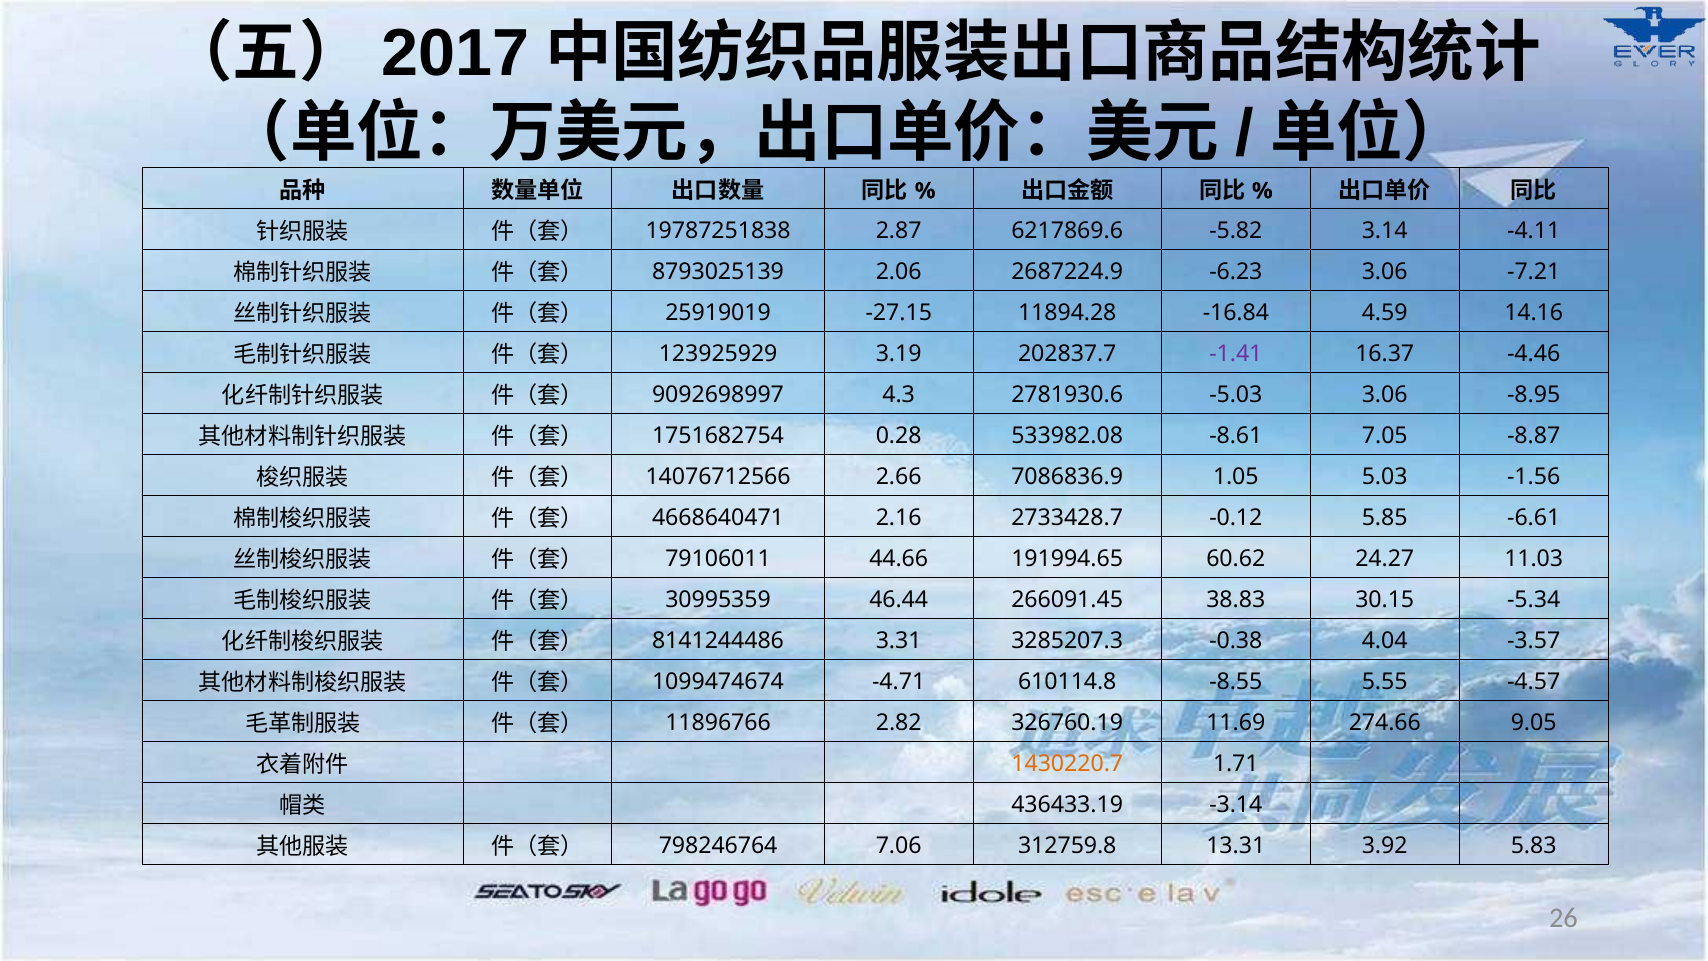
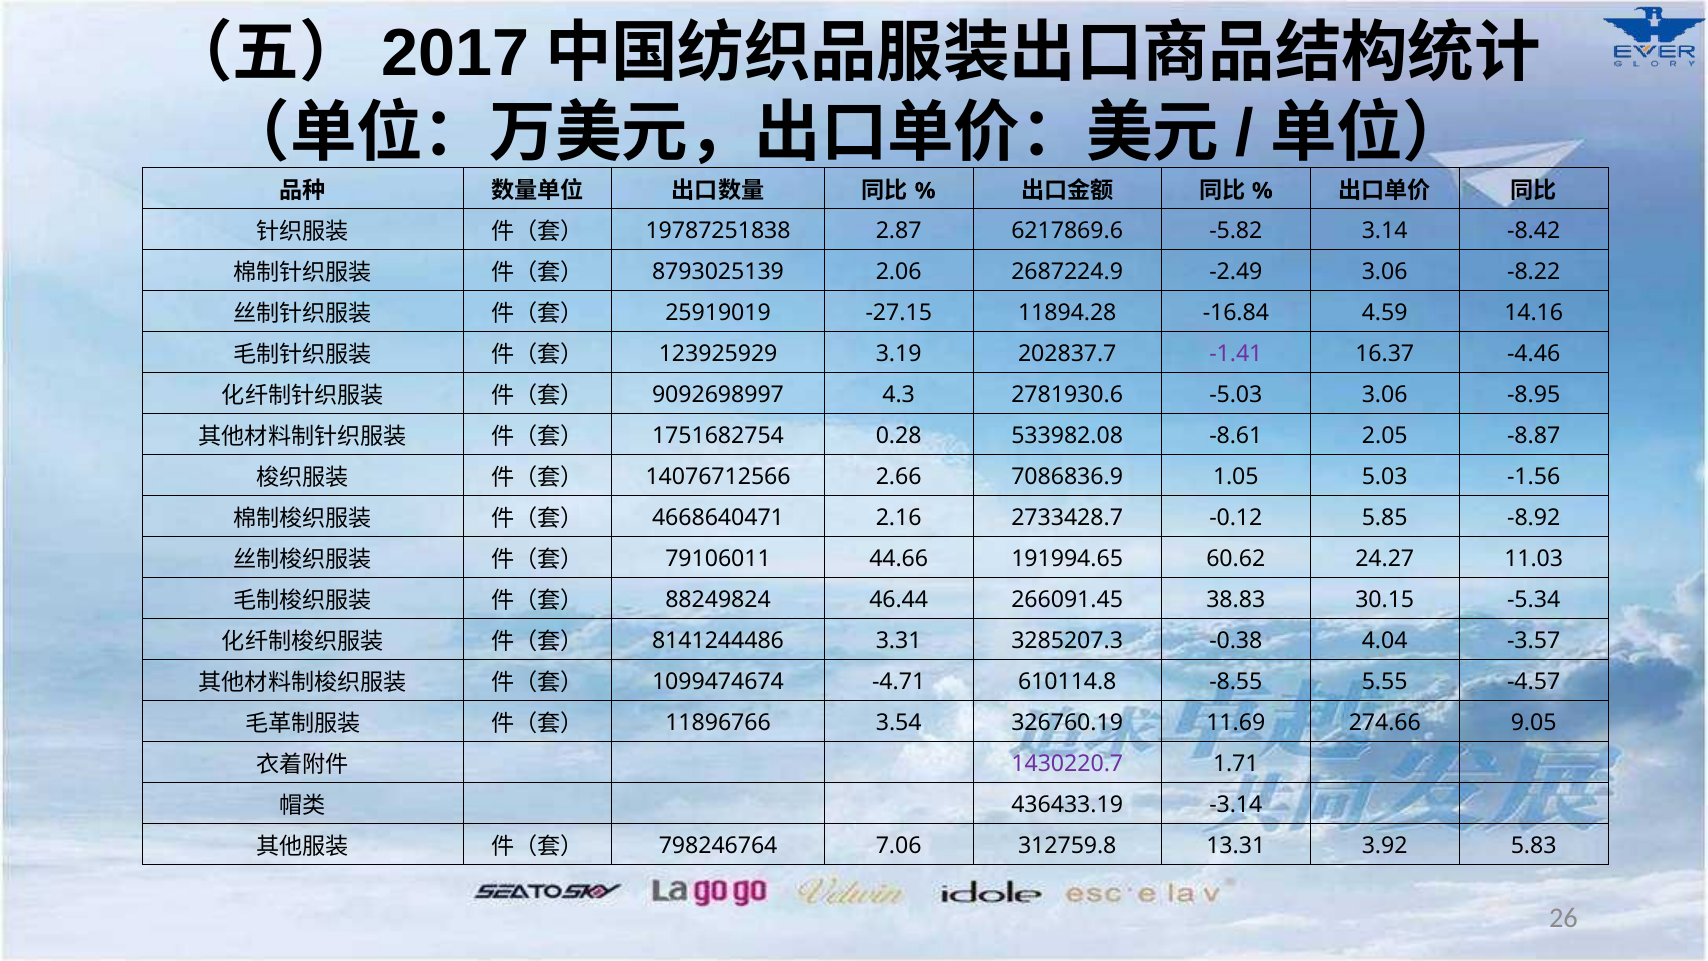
-4.11: -4.11 -> -8.42
-6.23: -6.23 -> -2.49
-7.21: -7.21 -> -8.22
7.05: 7.05 -> 2.05
-6.61: -6.61 -> -8.92
30995359: 30995359 -> 88249824
2.82: 2.82 -> 3.54
1430220.7 colour: orange -> purple
